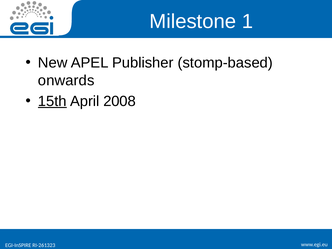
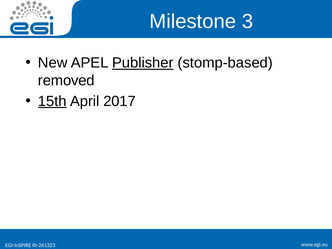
1: 1 -> 3
Publisher underline: none -> present
onwards: onwards -> removed
2008: 2008 -> 2017
